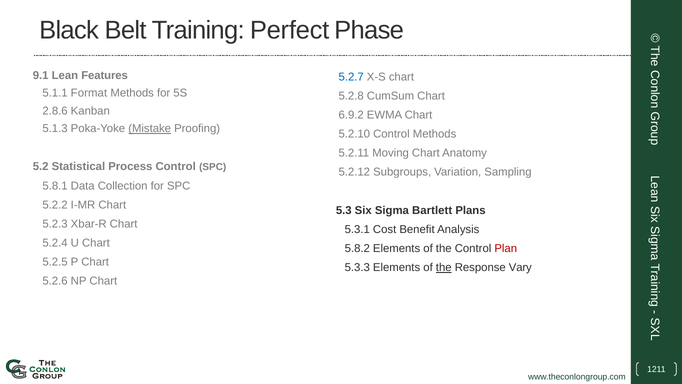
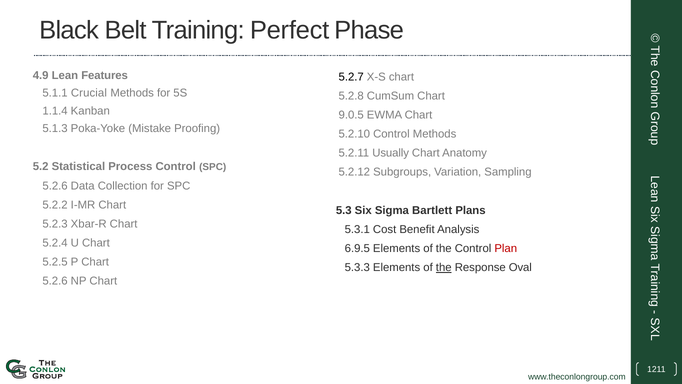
9.1: 9.1 -> 4.9
5.2.7 colour: blue -> black
Format: Format -> Crucial
2.8.6: 2.8.6 -> 1.1.4
6.9.2: 6.9.2 -> 9.0.5
Mistake underline: present -> none
Moving: Moving -> Usually
5.8.1 at (55, 186): 5.8.1 -> 5.2.6
5.8.2: 5.8.2 -> 6.9.5
Vary: Vary -> Oval
